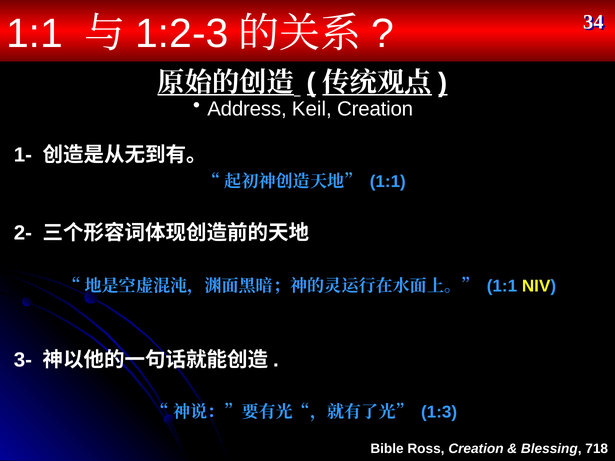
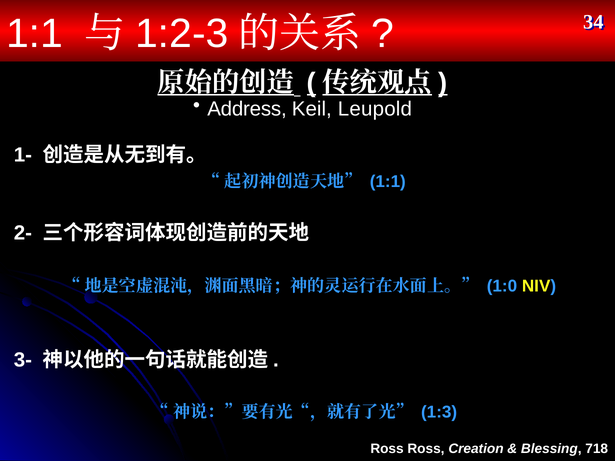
Keil Creation: Creation -> Leupold
1:1 at (502, 286): 1:1 -> 1:0
Bible at (387, 449): Bible -> Ross
